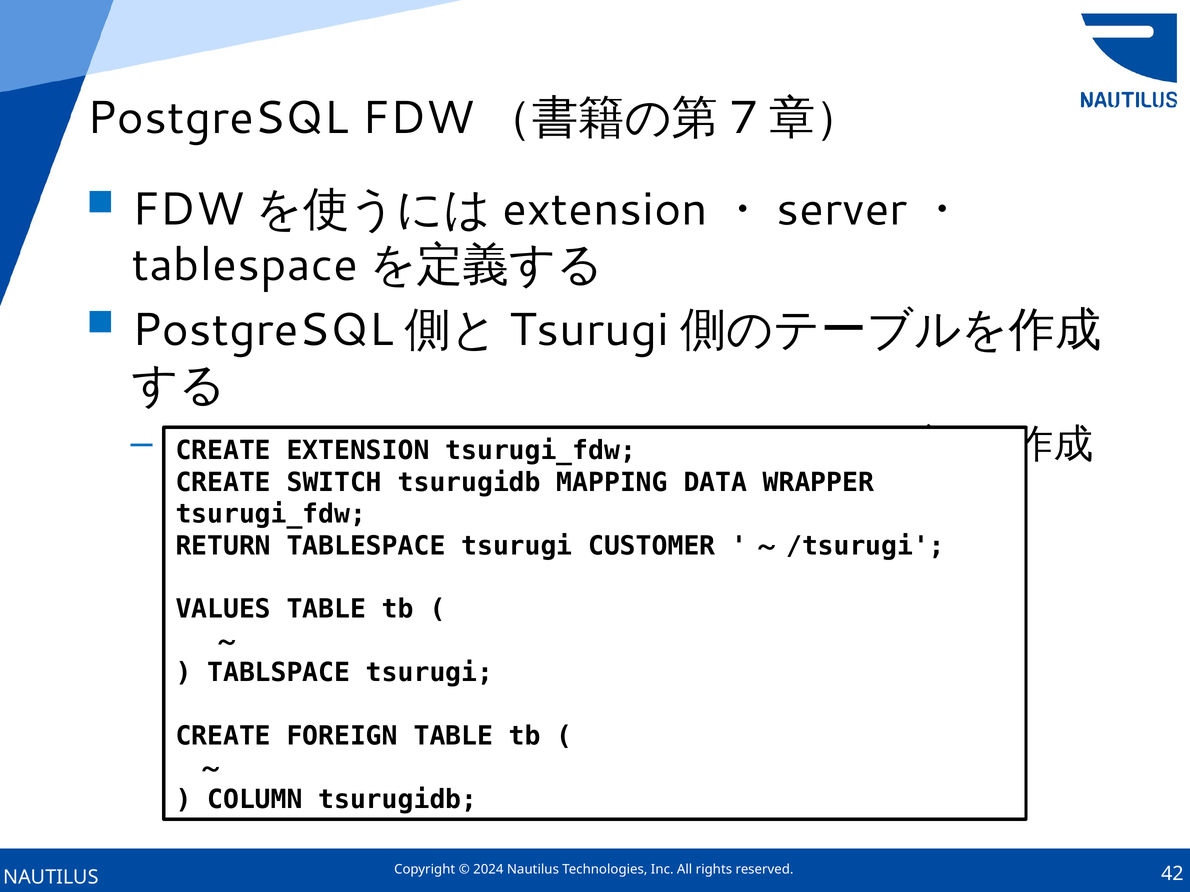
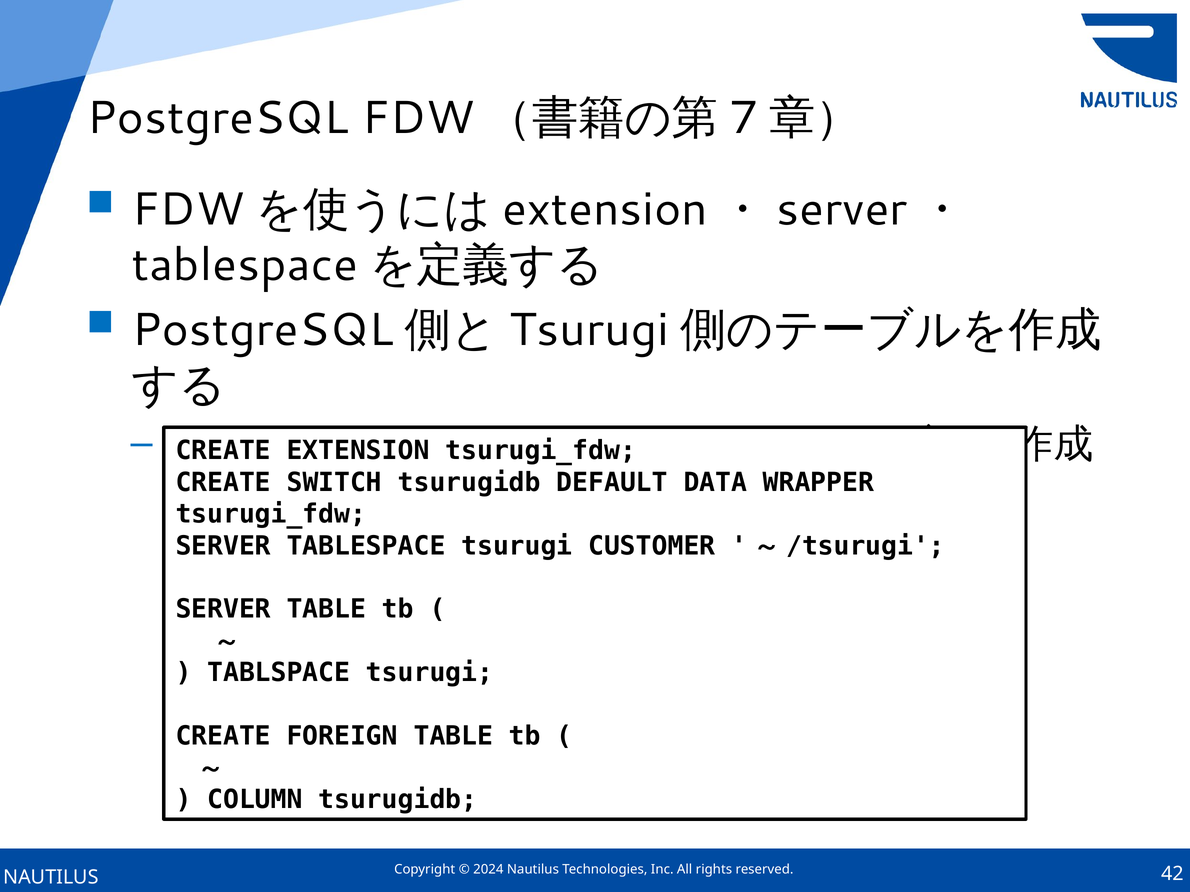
MAPPING: MAPPING -> DEFAULT
RETURN at (223, 546): RETURN -> SERVER
VALUES at (223, 610): VALUES -> SERVER
